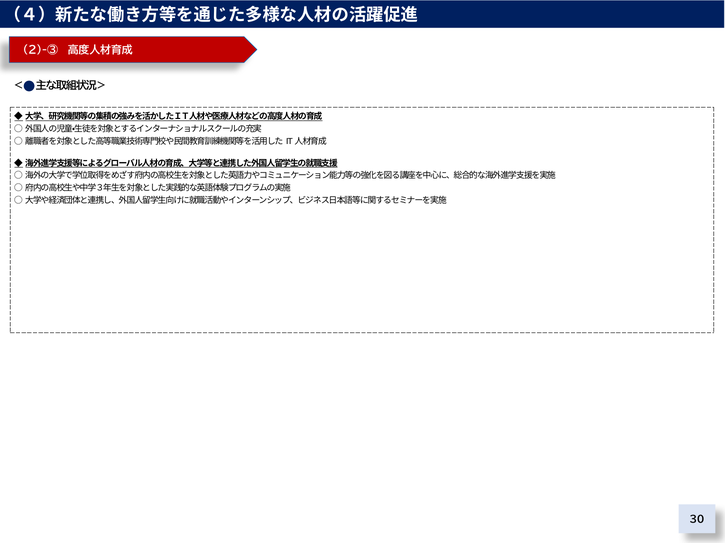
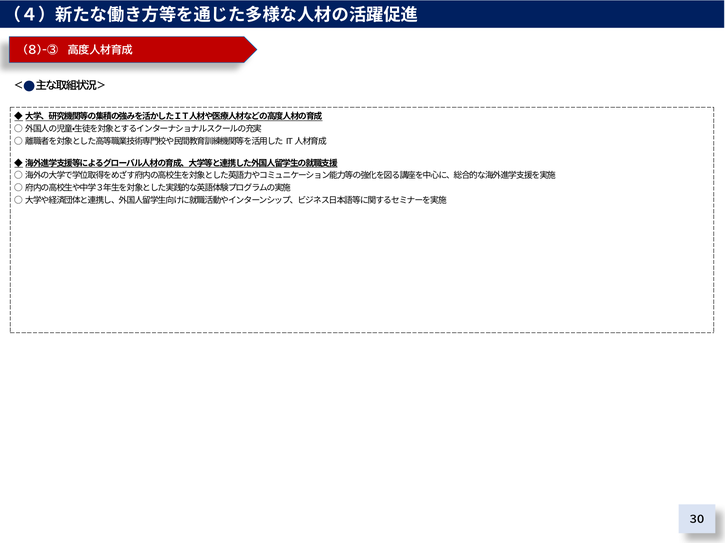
2)-③: 2)-③ -> 8)-③
